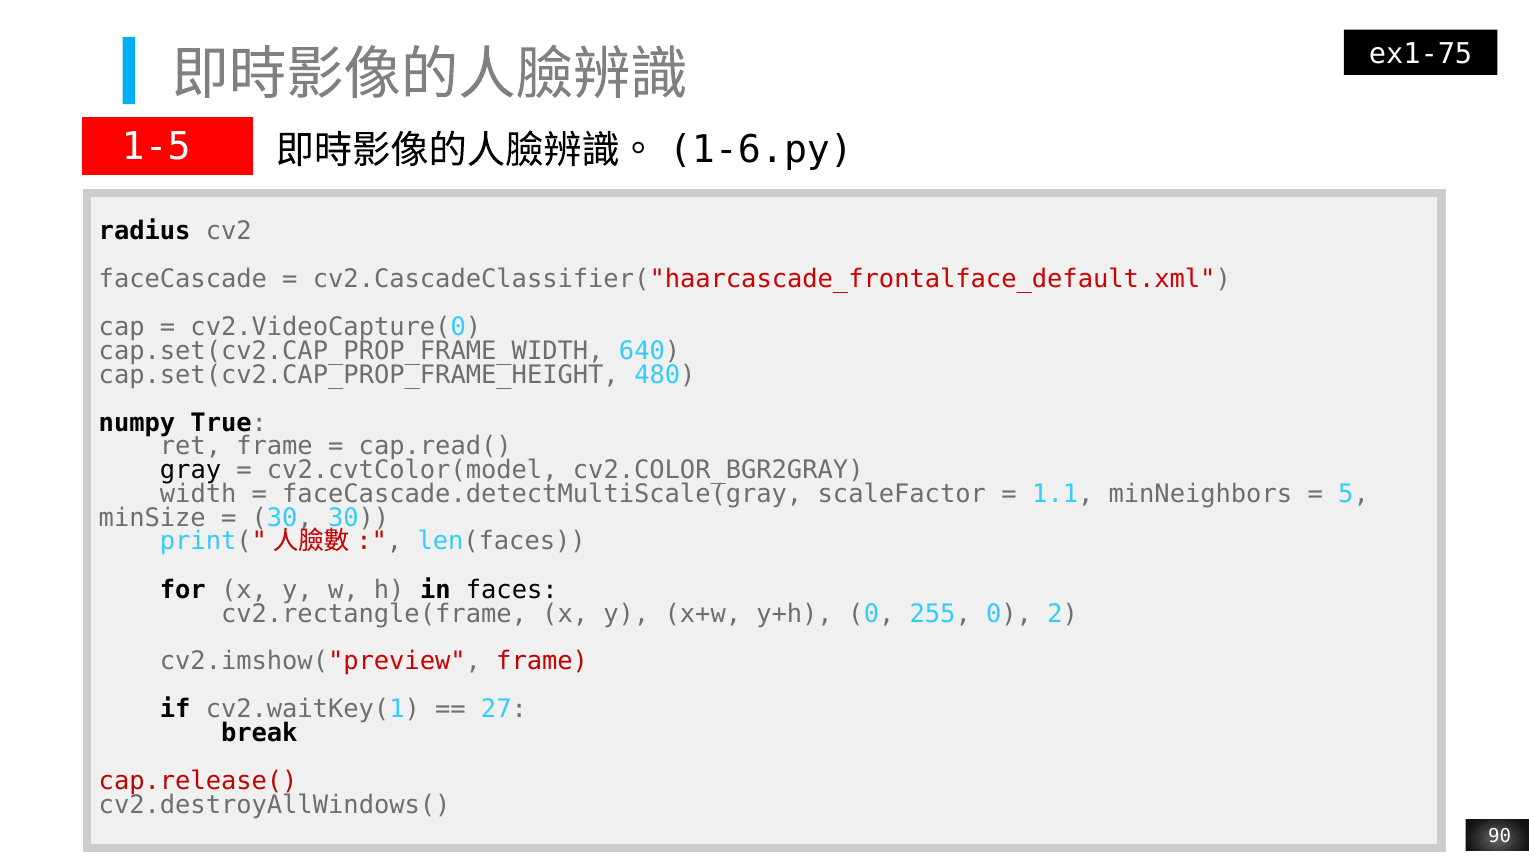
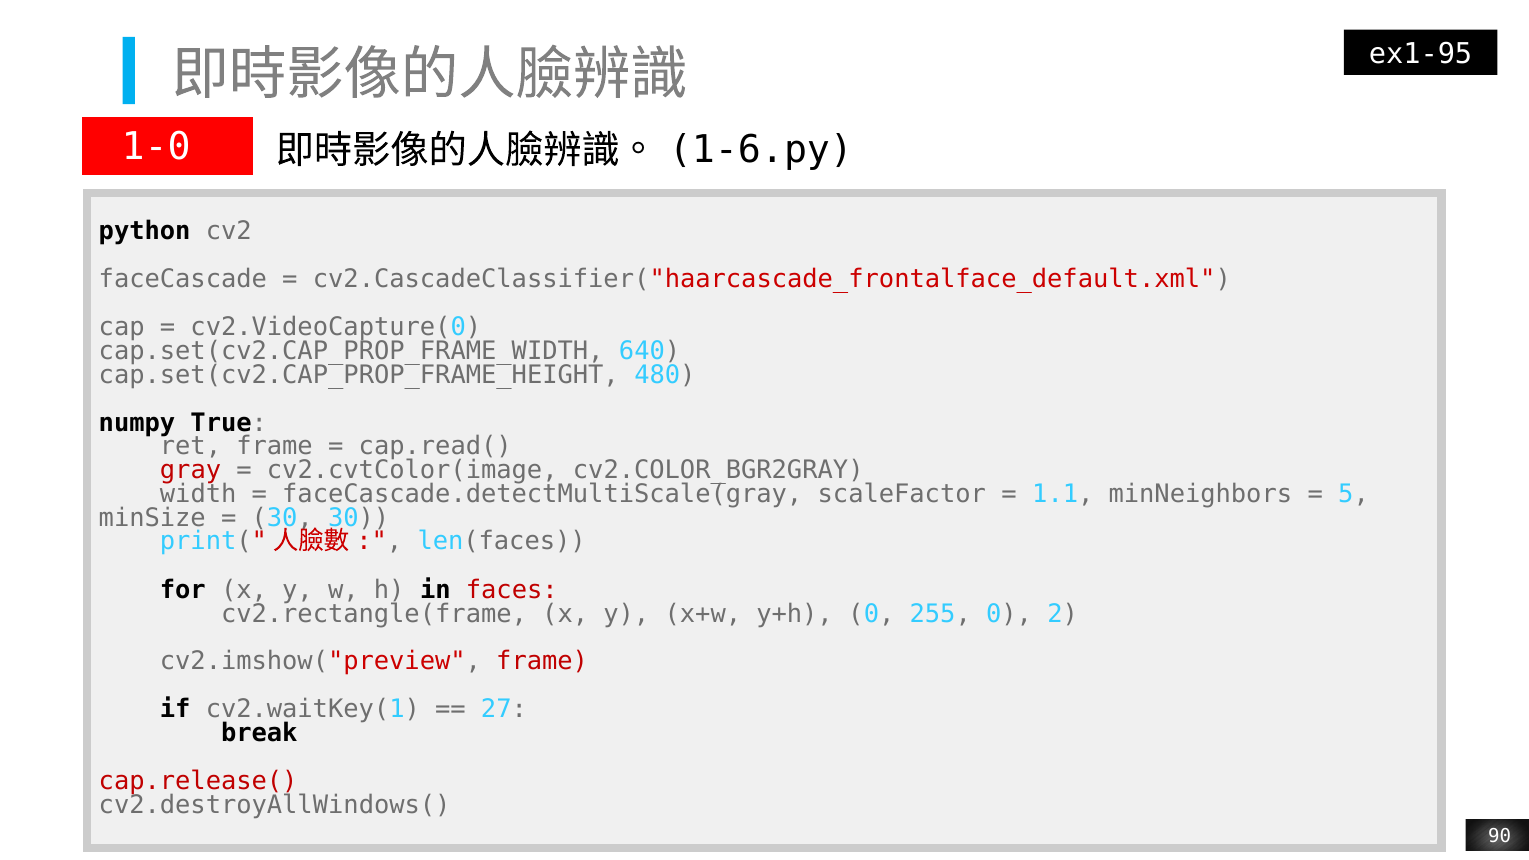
ex1-75: ex1-75 -> ex1-95
1-5: 1-5 -> 1-0
radius: radius -> python
gray colour: black -> red
cv2.cvtColor(model: cv2.cvtColor(model -> cv2.cvtColor(image
faces colour: black -> red
